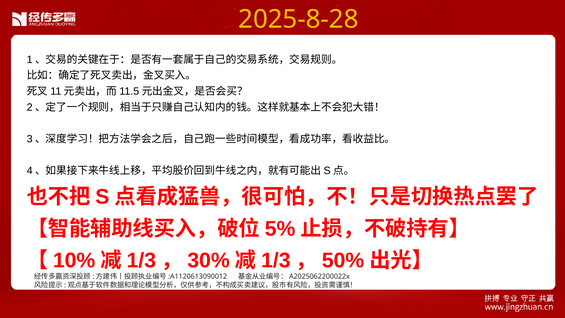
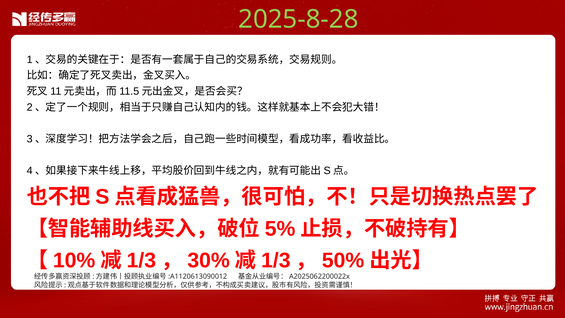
2025-8-28 colour: yellow -> light green
